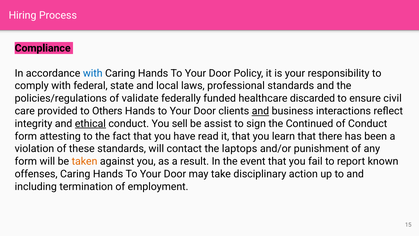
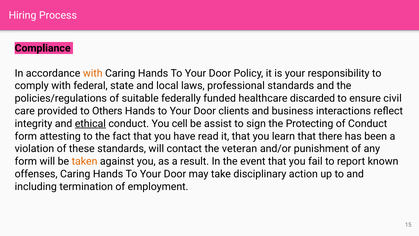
with at (93, 73) colour: blue -> orange
validate: validate -> suitable
and at (260, 111) underline: present -> none
sell: sell -> cell
Continued: Continued -> Protecting
laptops: laptops -> veteran
